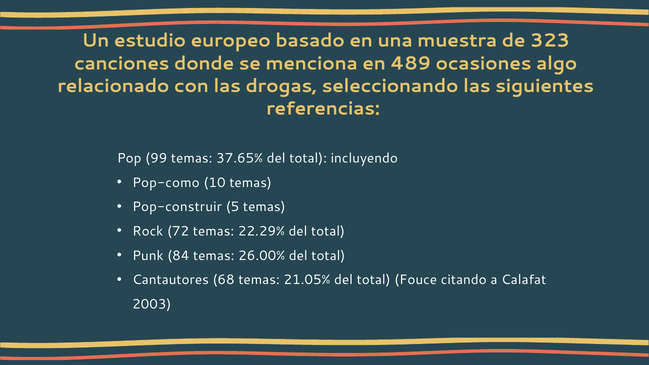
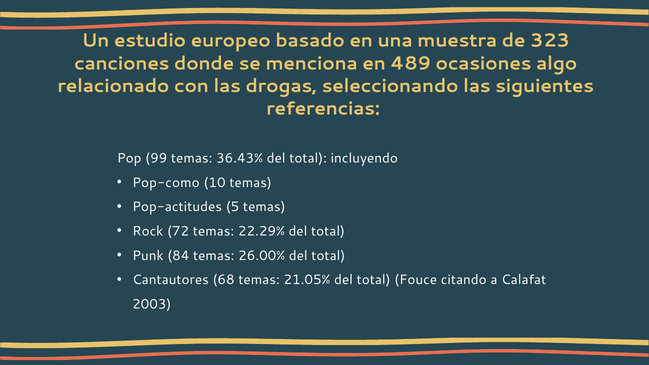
37.65%: 37.65% -> 36.43%
Pop-construir: Pop-construir -> Pop-actitudes
